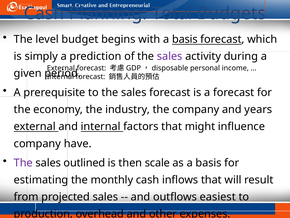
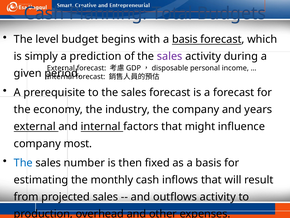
have: have -> most
The at (23, 162) colour: purple -> blue
outlined: outlined -> number
scale: scale -> fixed
outflows easiest: easiest -> activity
